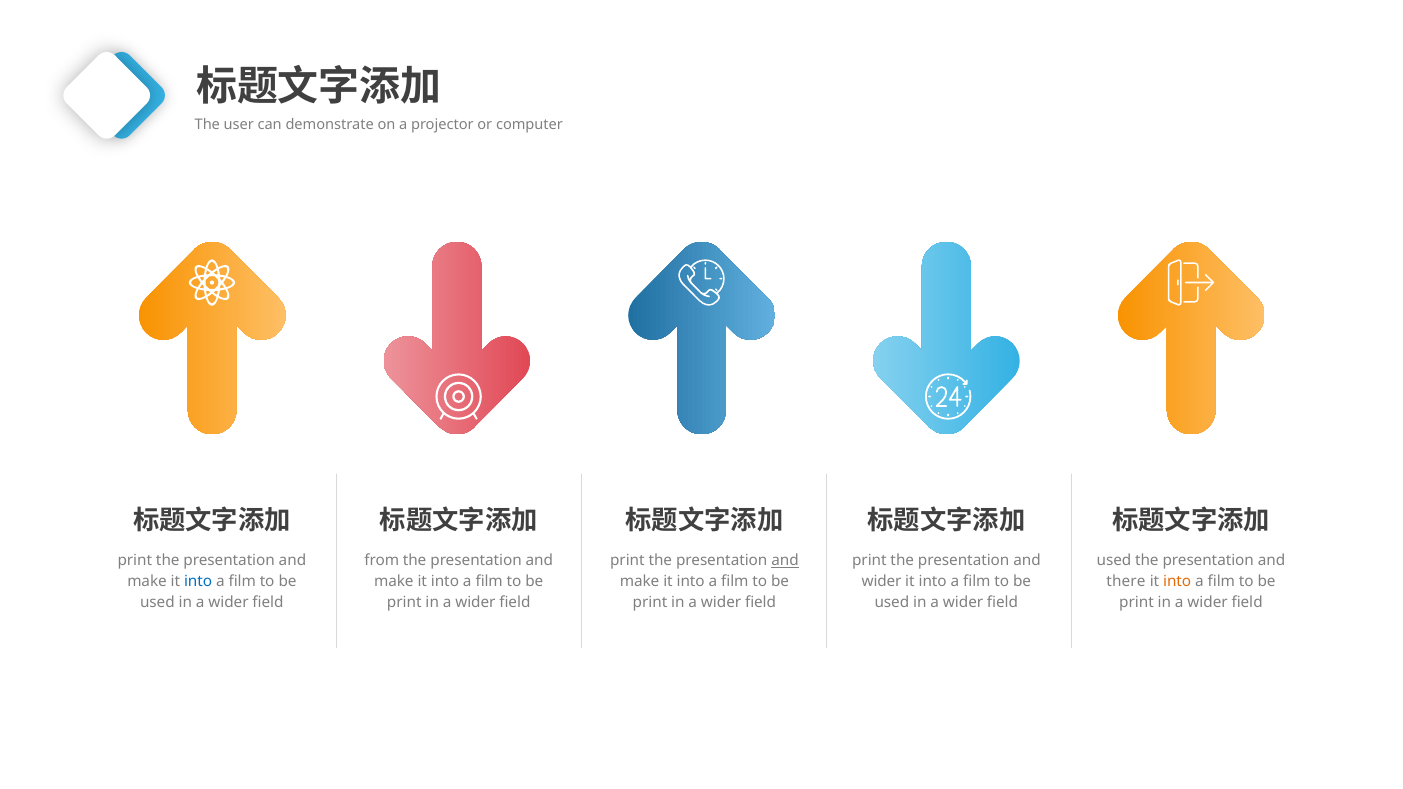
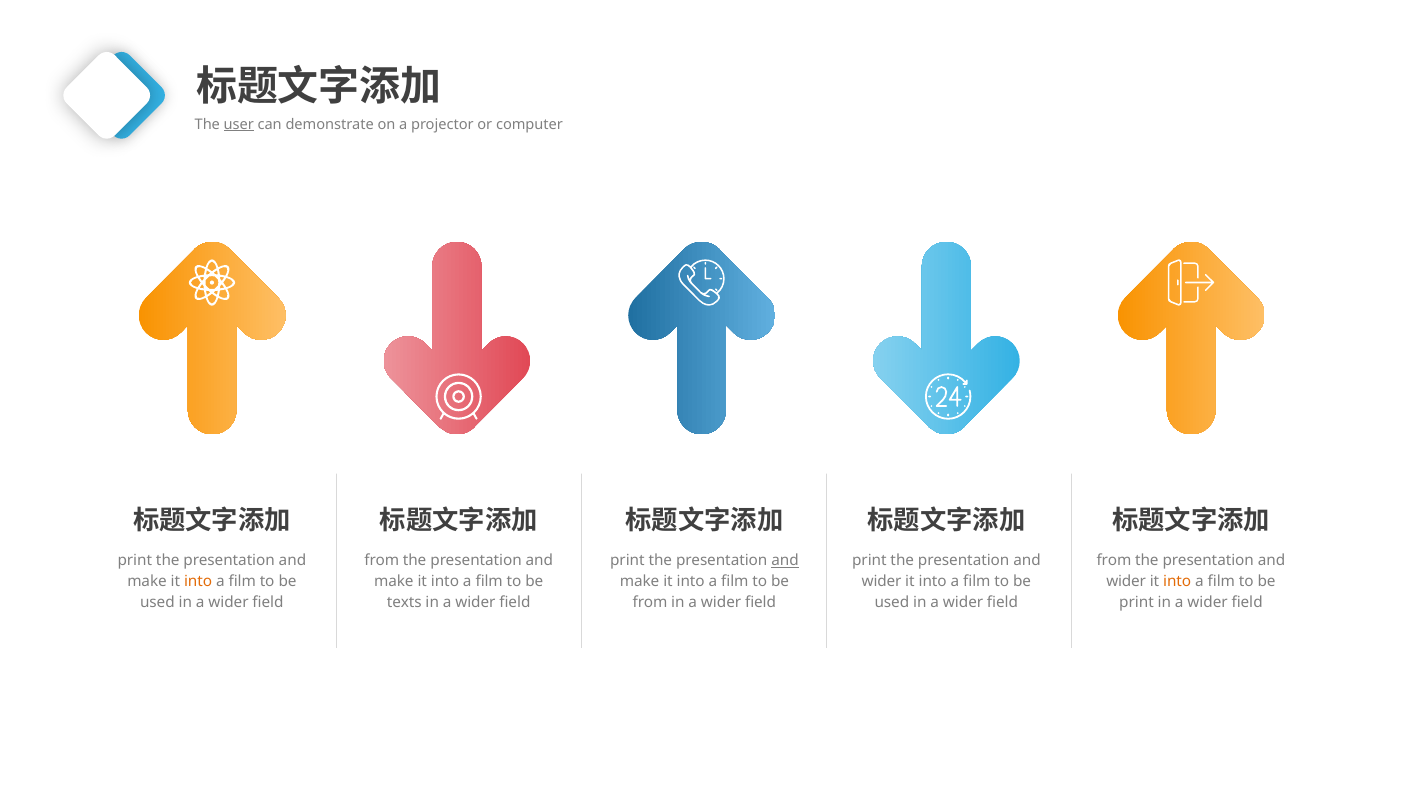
user underline: none -> present
used at (1114, 561): used -> from
into at (198, 582) colour: blue -> orange
there at (1126, 582): there -> wider
print at (404, 603): print -> texts
print at (650, 603): print -> from
